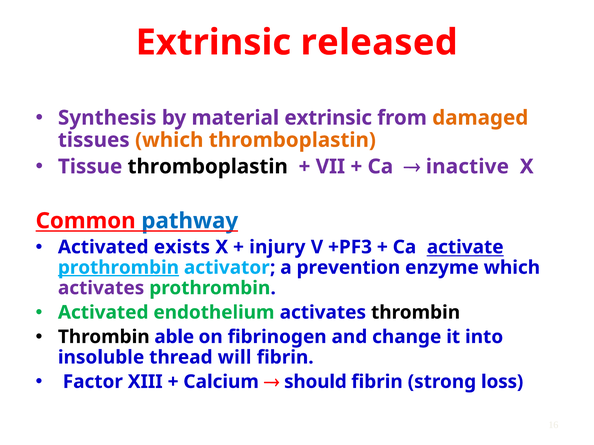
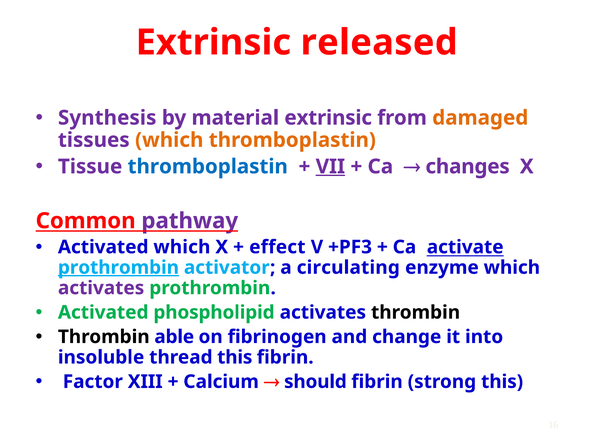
thromboplastin at (208, 167) colour: black -> blue
VII underline: none -> present
inactive: inactive -> changes
pathway colour: blue -> purple
Activated exists: exists -> which
injury: injury -> effect
prevention: prevention -> circulating
endothelium: endothelium -> phospholipid
thread will: will -> this
strong loss: loss -> this
